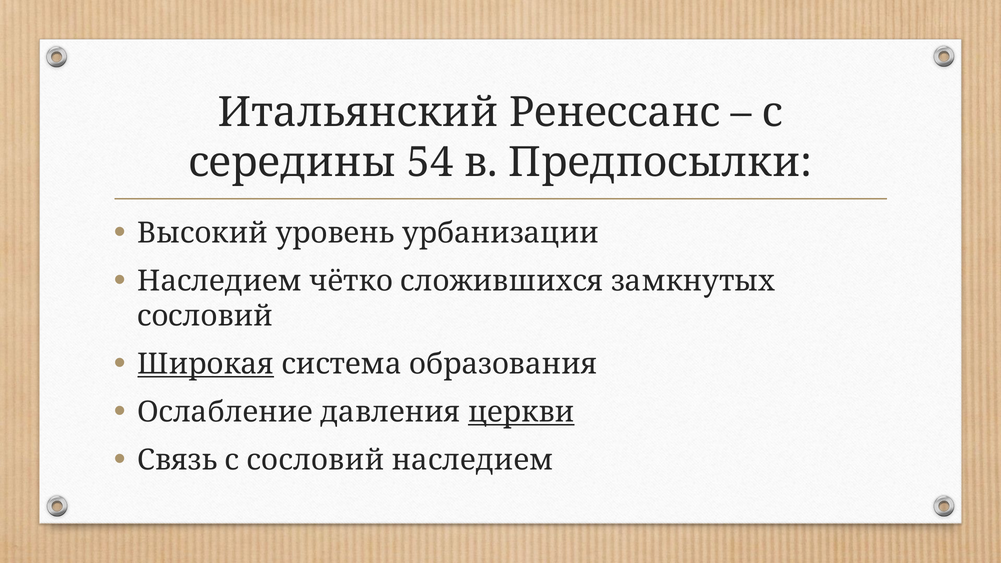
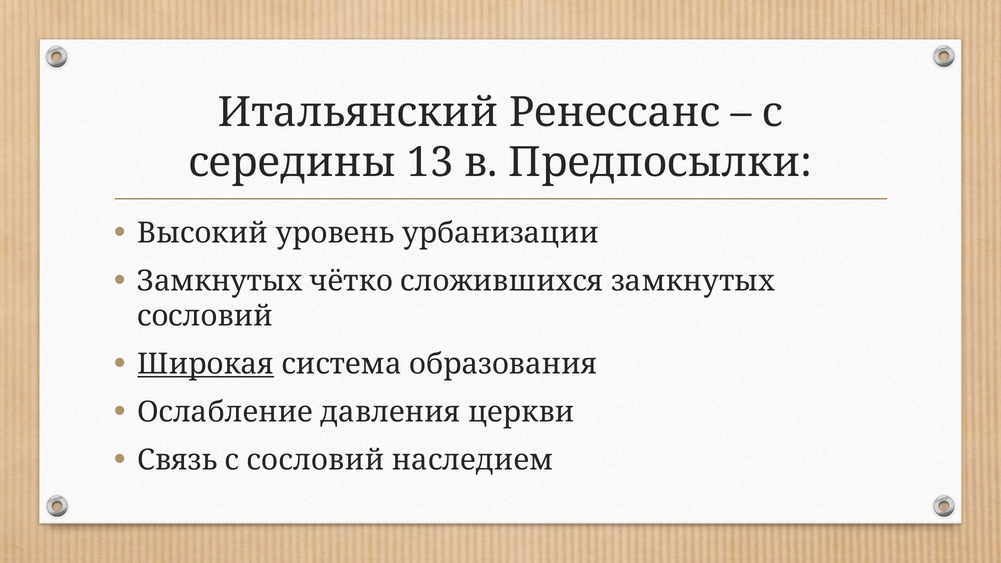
54: 54 -> 13
Наследием at (220, 281): Наследием -> Замкнутых
церкви underline: present -> none
